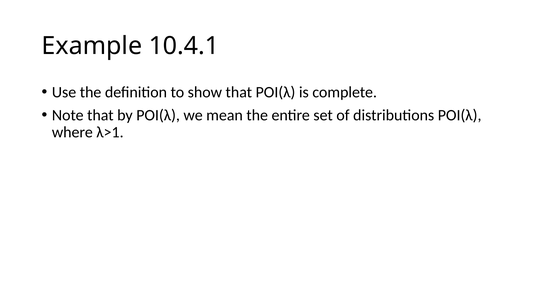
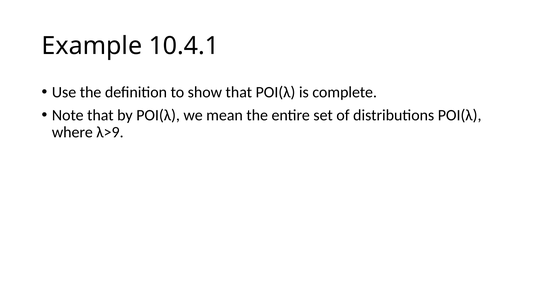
λ>1: λ>1 -> λ>9
